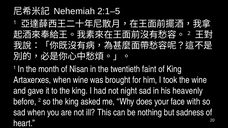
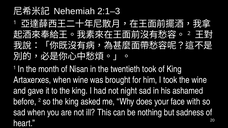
2:1–5: 2:1–5 -> 2:1–3
twentieth faint: faint -> took
heavenly: heavenly -> ashamed
